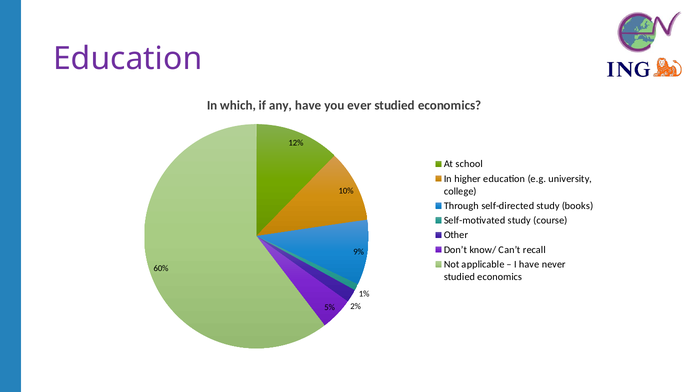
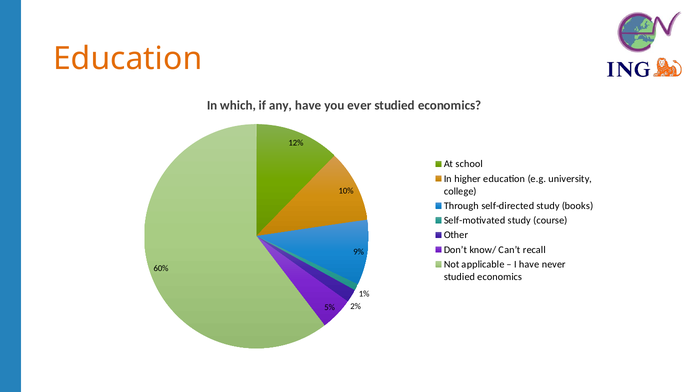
Education at (128, 59) colour: purple -> orange
